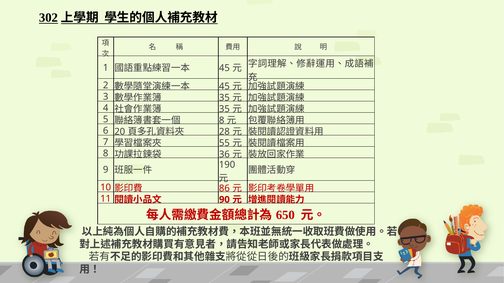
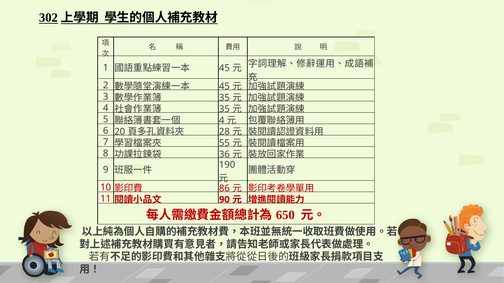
8 at (222, 120): 8 -> 4
